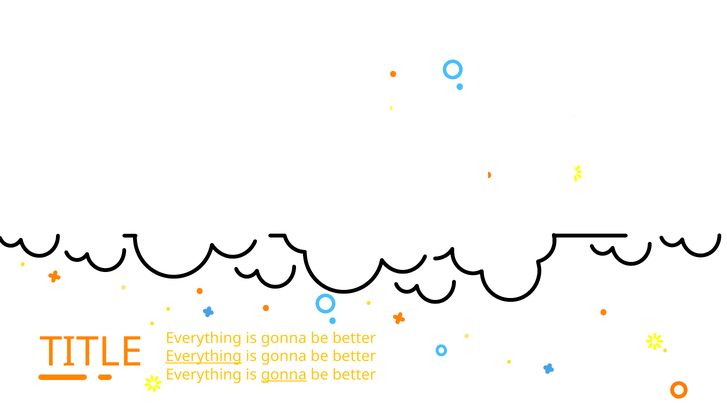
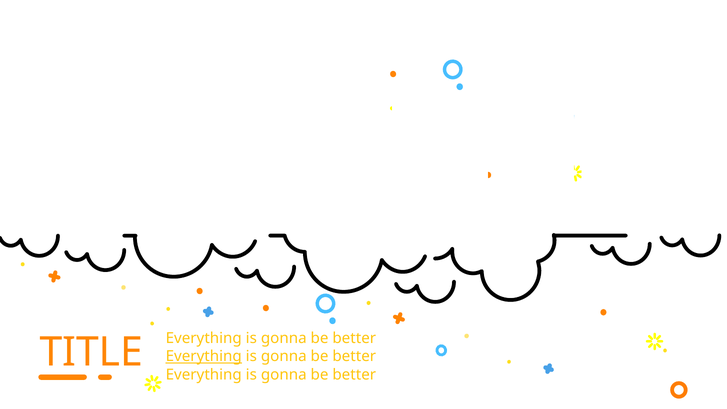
gonna at (284, 375) underline: present -> none
